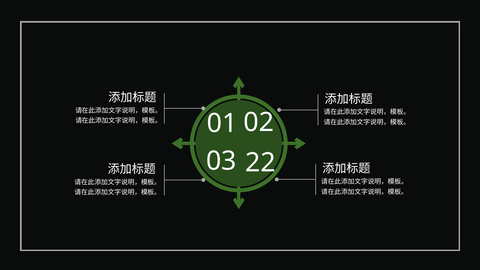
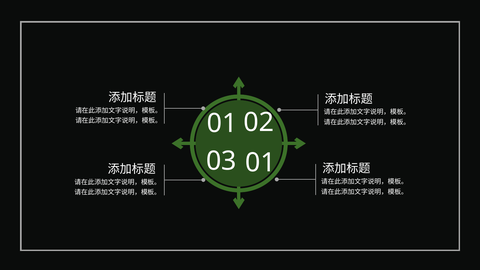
03 22: 22 -> 01
